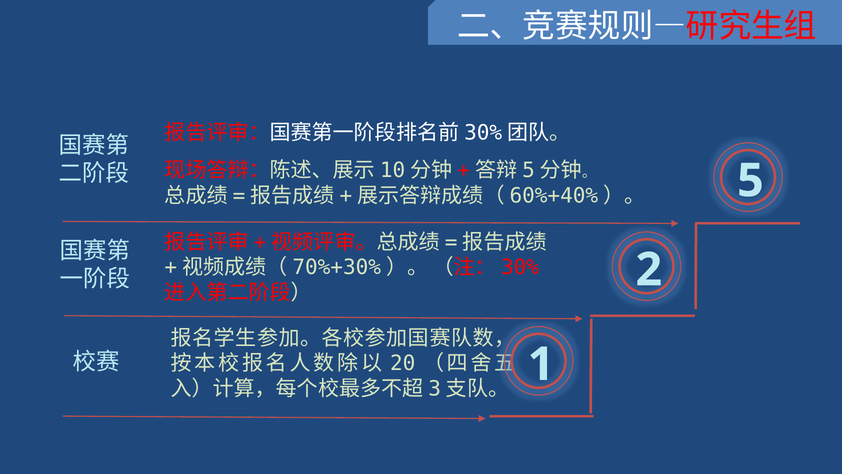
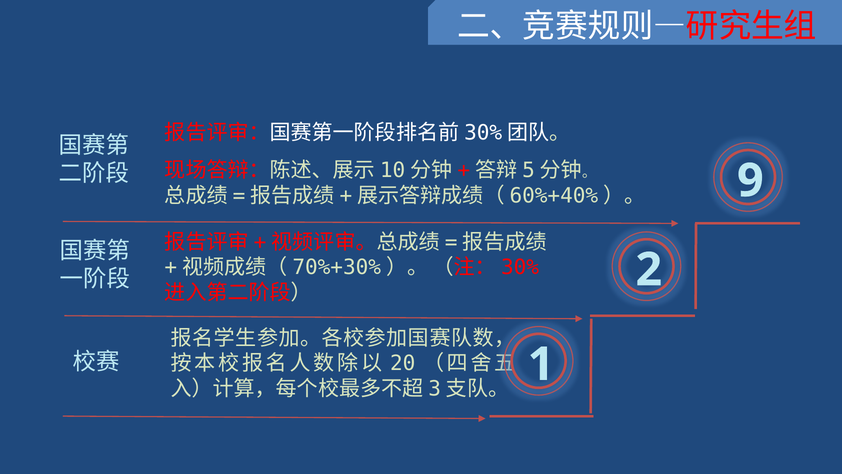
5: 5 -> 9
